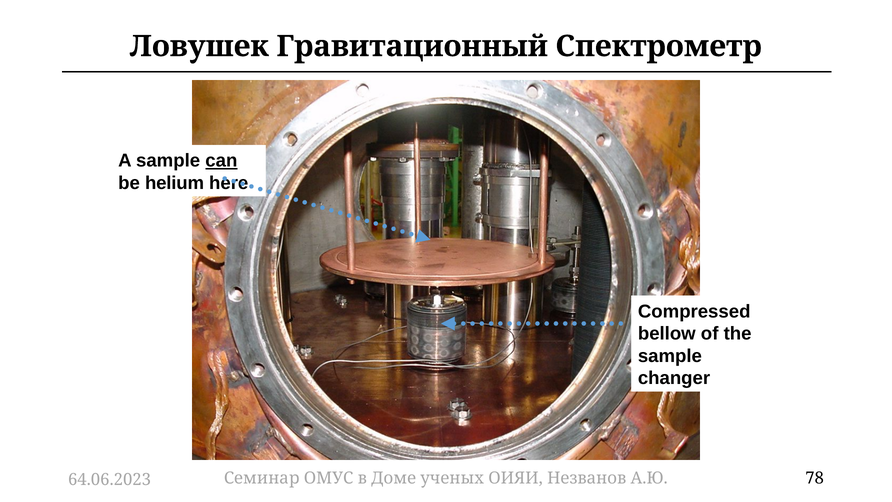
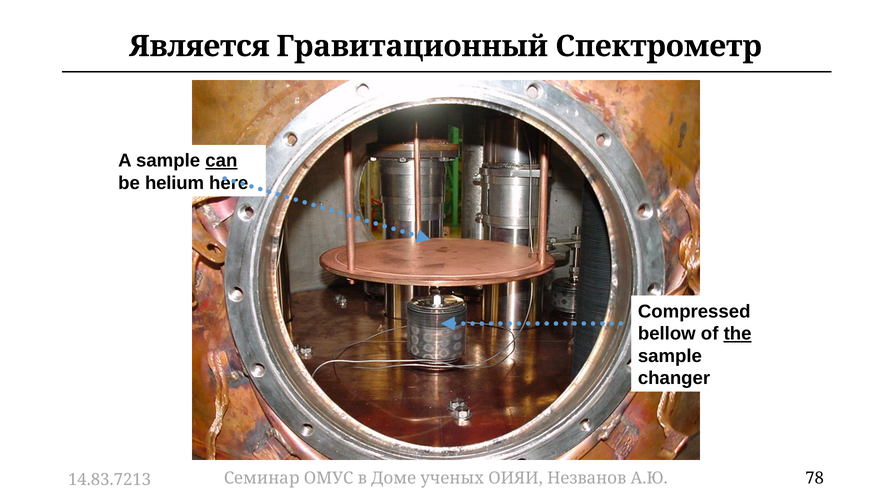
Ловушек: Ловушек -> Является
the underline: none -> present
64.06.2023: 64.06.2023 -> 14.83.7213
